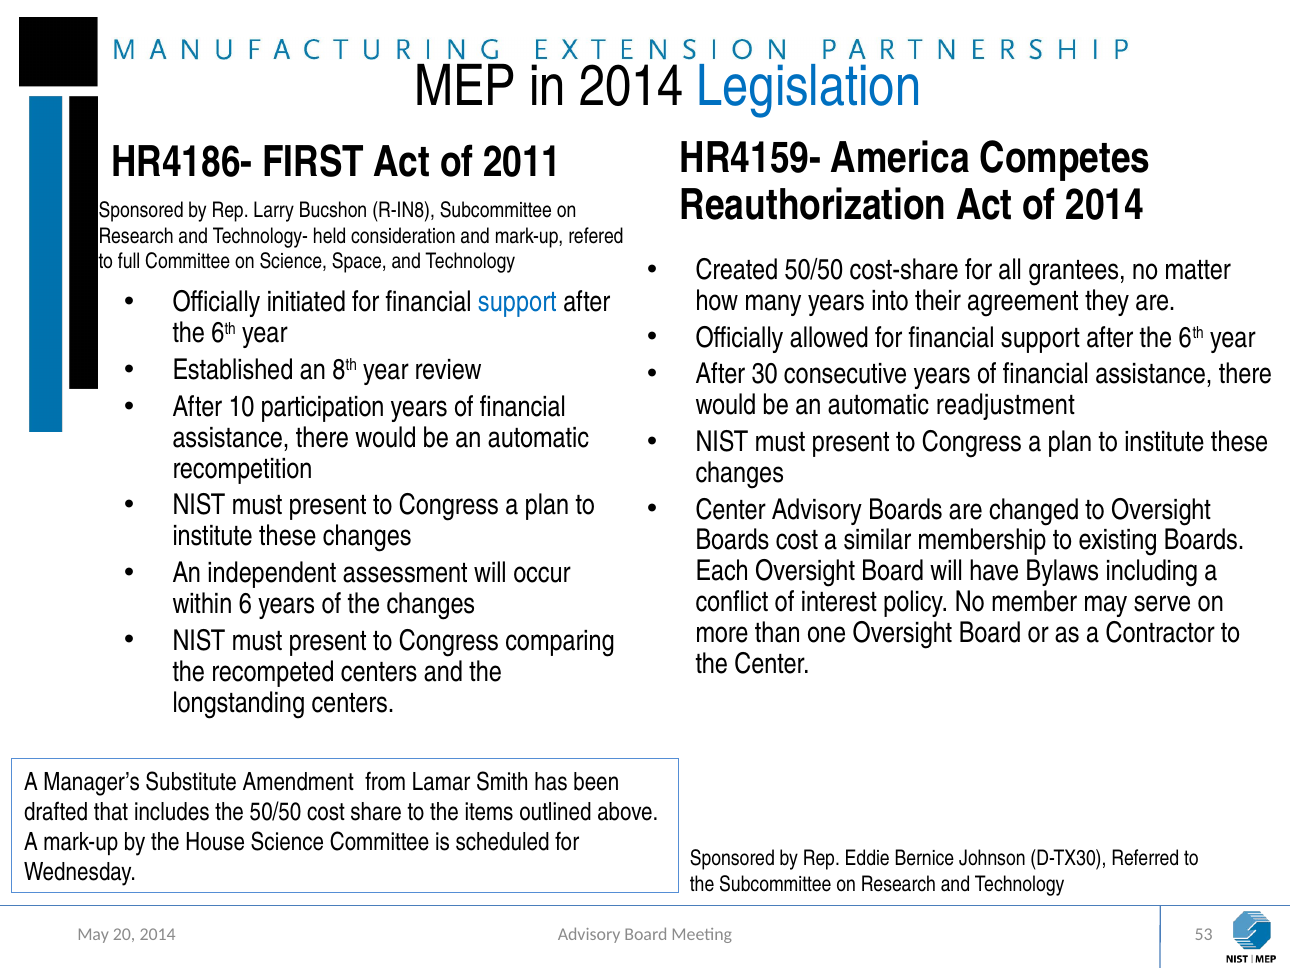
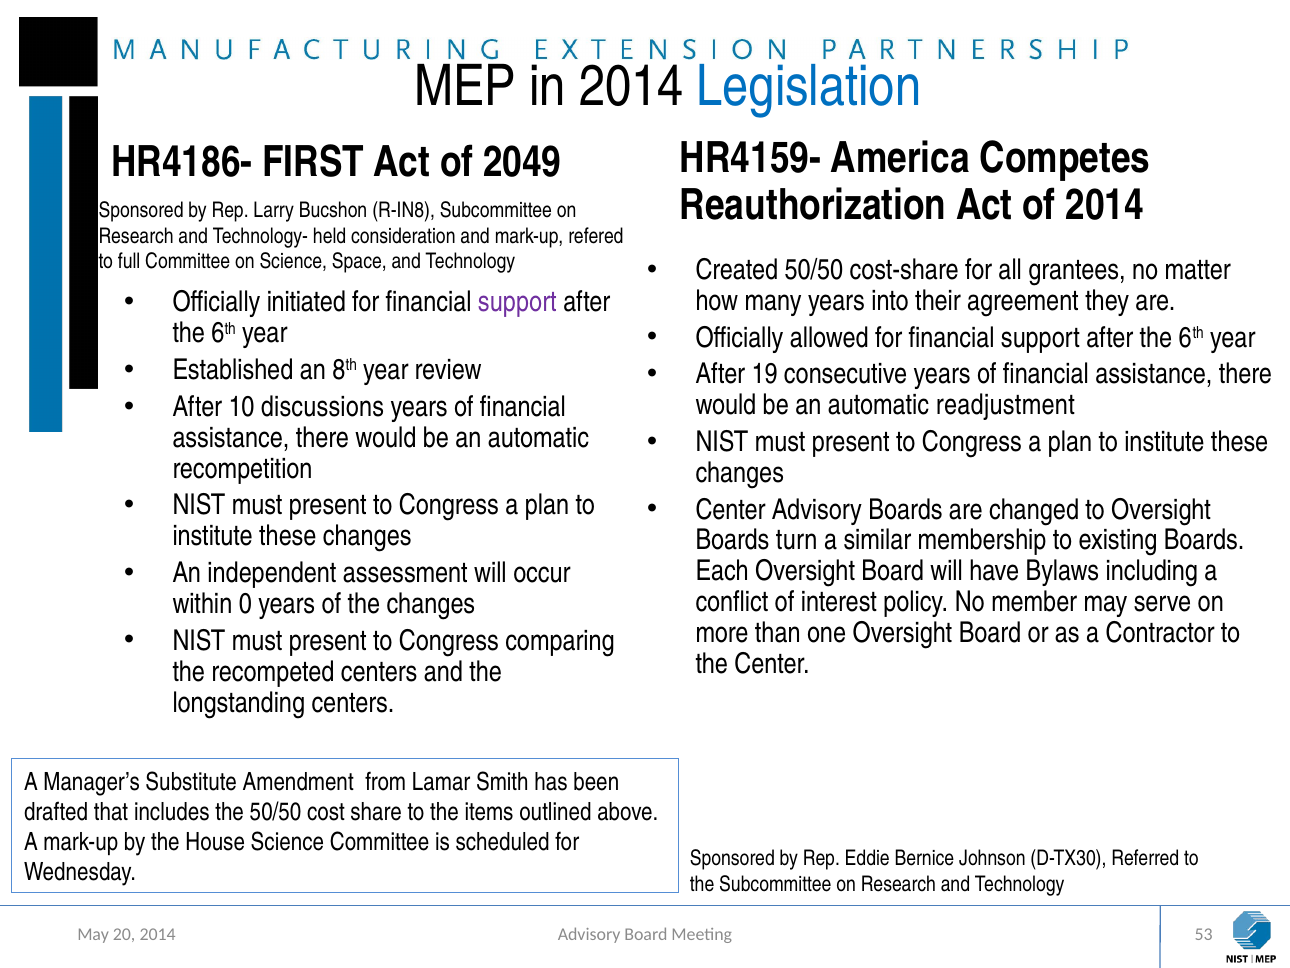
2011: 2011 -> 2049
support at (517, 302) colour: blue -> purple
30: 30 -> 19
participation: participation -> discussions
Boards cost: cost -> turn
6: 6 -> 0
